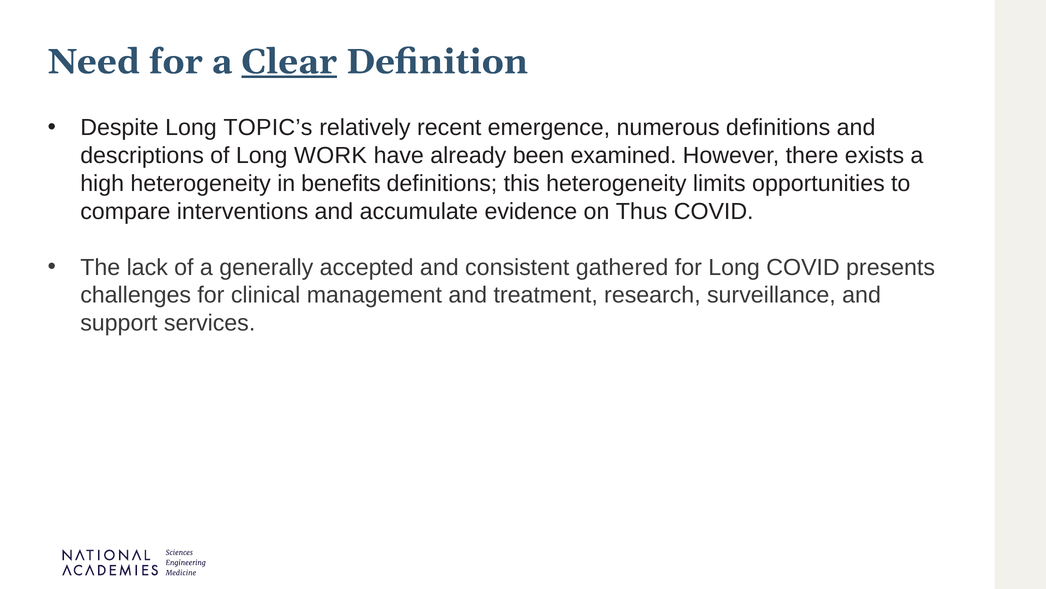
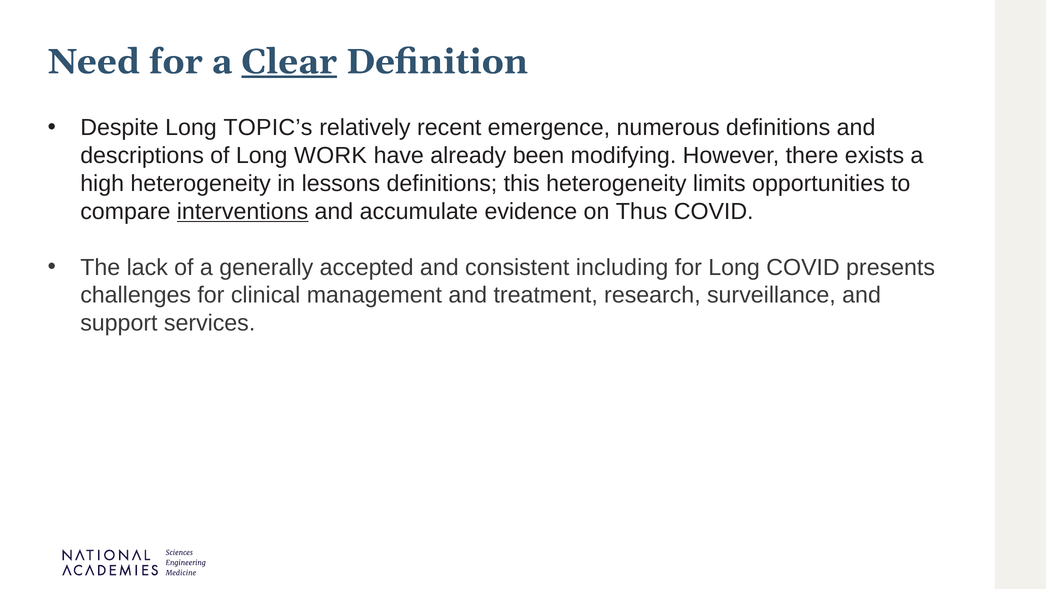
examined: examined -> modifying
benefits: benefits -> lessons
interventions underline: none -> present
gathered: gathered -> including
